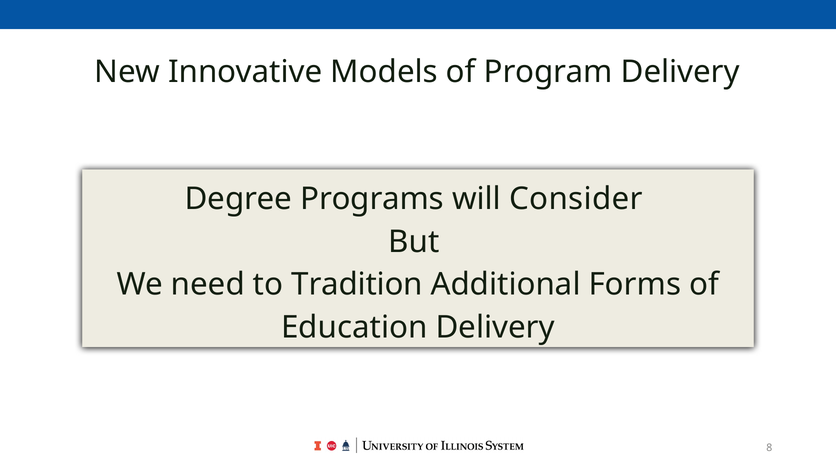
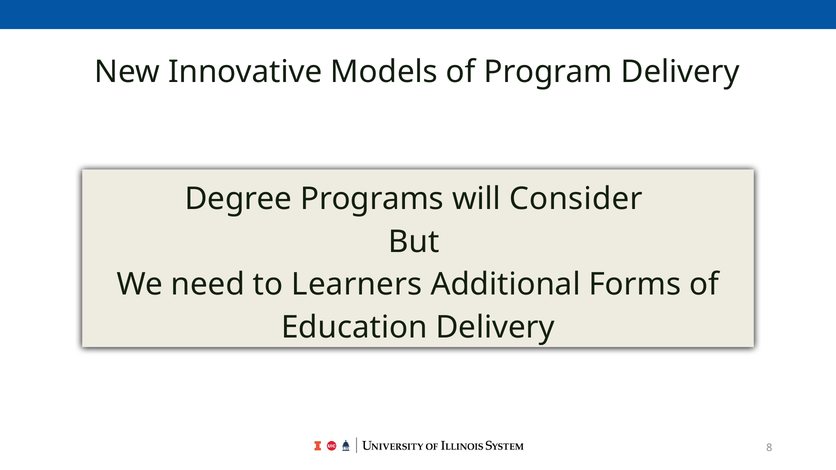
Tradition: Tradition -> Learners
